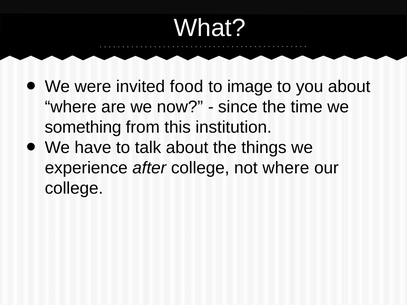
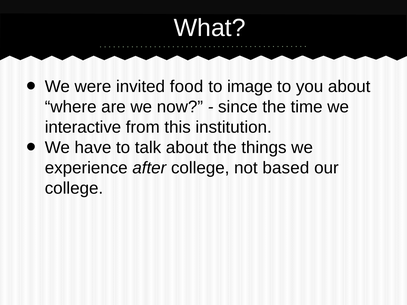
something: something -> interactive
not where: where -> based
